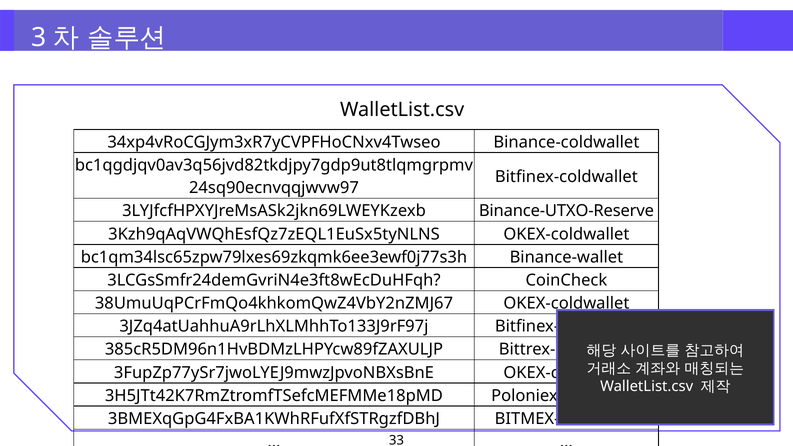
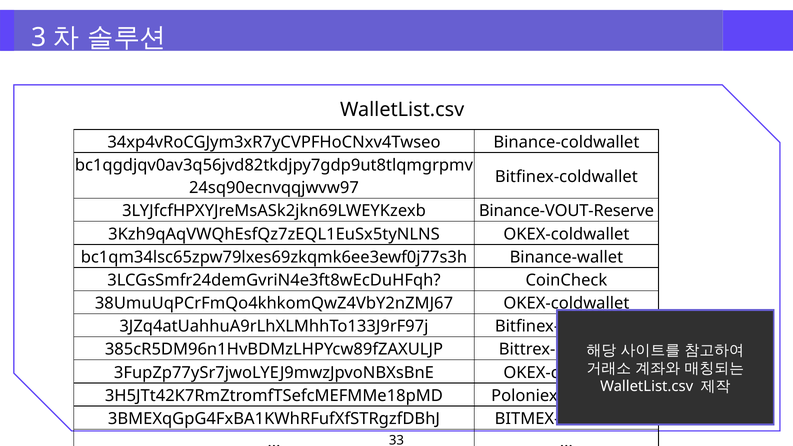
Binance-UTXO-Reserve: Binance-UTXO-Reserve -> Binance-VOUT-Reserve
